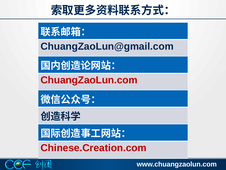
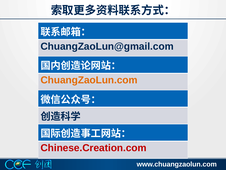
ChuangZaoLun.com colour: red -> orange
